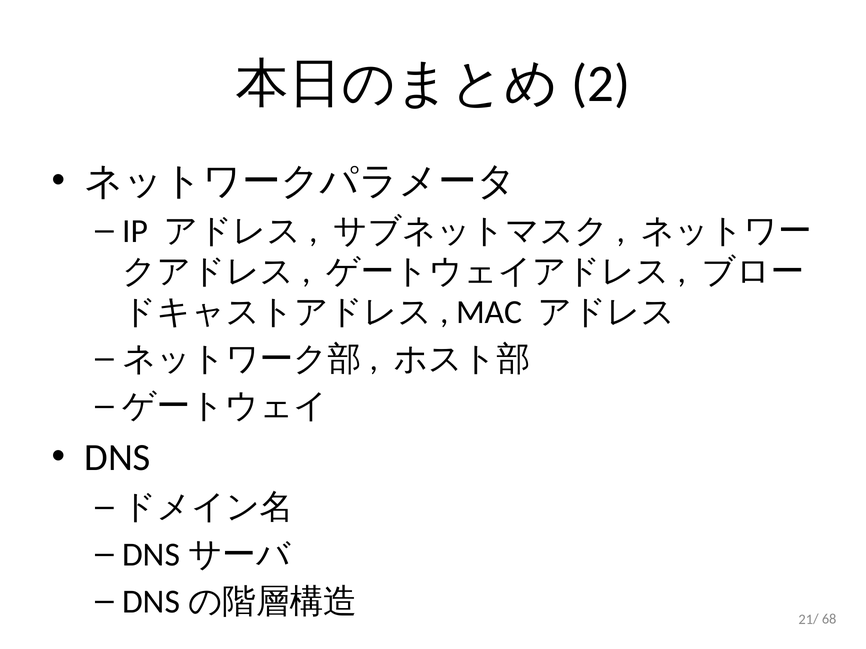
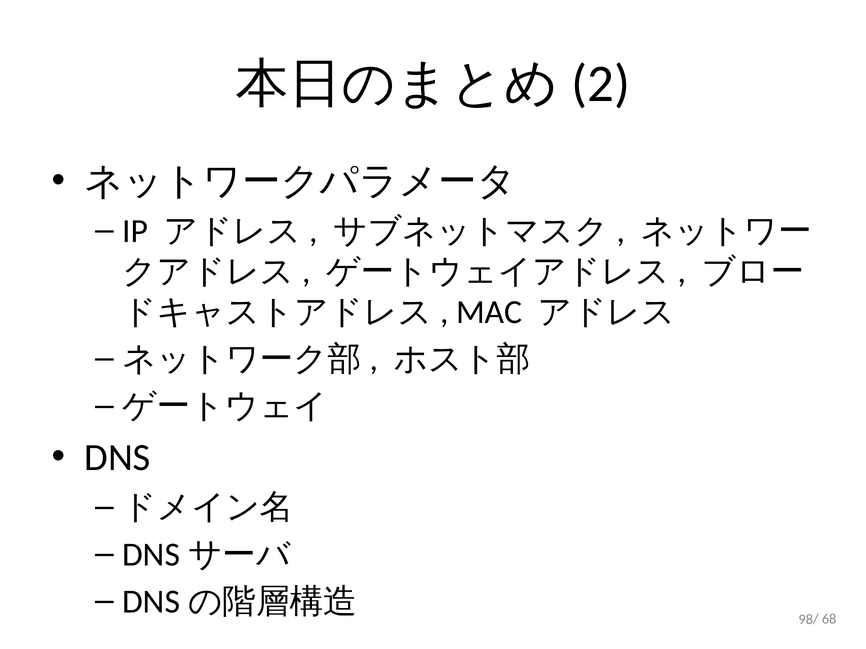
21: 21 -> 98
